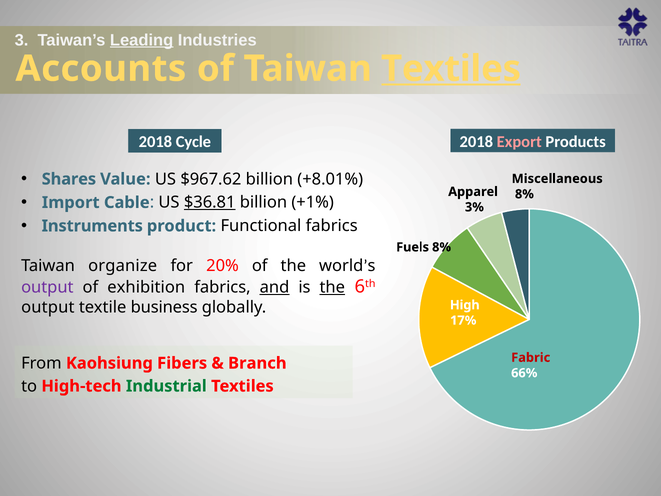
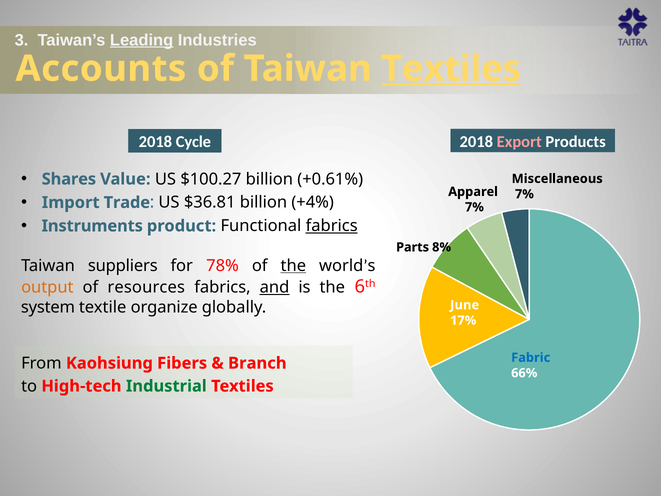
$967.62: $967.62 -> $100.27
+8.01%: +8.01% -> +0.61%
8% at (524, 194): 8% -> 7%
Cable: Cable -> Trade
$36.81 underline: present -> none
+1%: +1% -> +4%
3% at (474, 207): 3% -> 7%
fabrics at (332, 226) underline: none -> present
Fuels: Fuels -> Parts
organize: organize -> suppliers
20%: 20% -> 78%
the at (293, 266) underline: none -> present
output at (47, 287) colour: purple -> orange
exhibition: exhibition -> resources
the at (332, 287) underline: present -> none
High: High -> June
output at (48, 307): output -> system
business: business -> organize
Fabric colour: red -> blue
